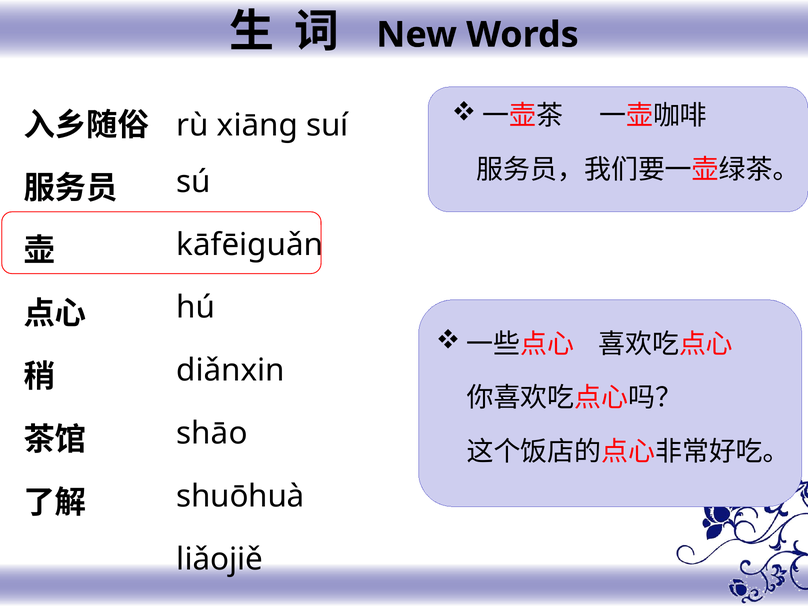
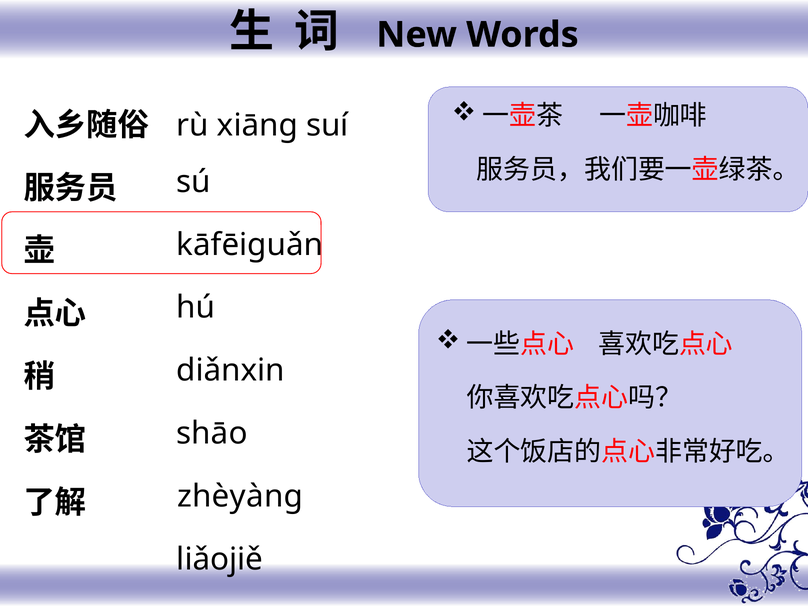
shuōhuà: shuōhuà -> zhèyàng
